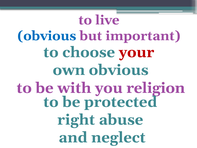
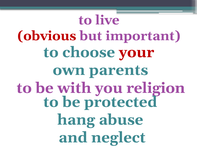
obvious at (47, 36) colour: blue -> red
own obvious: obvious -> parents
right: right -> hang
